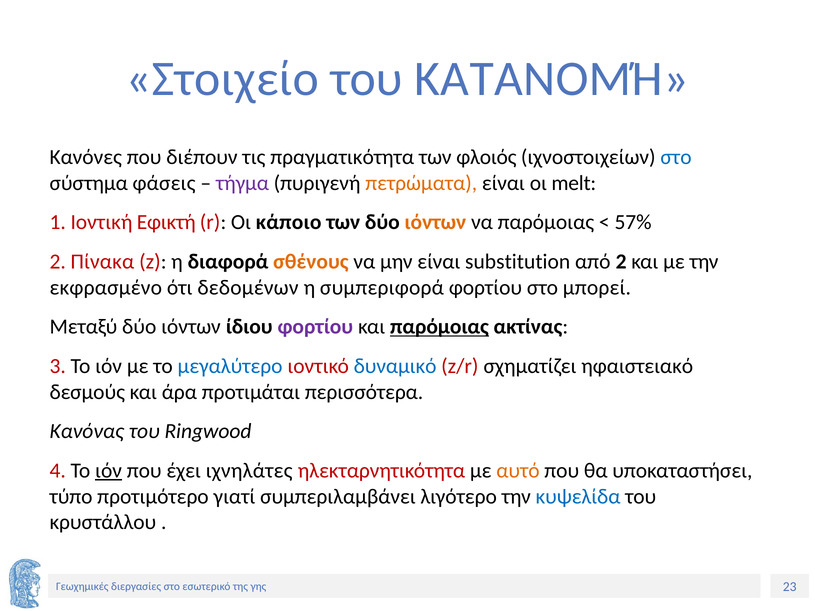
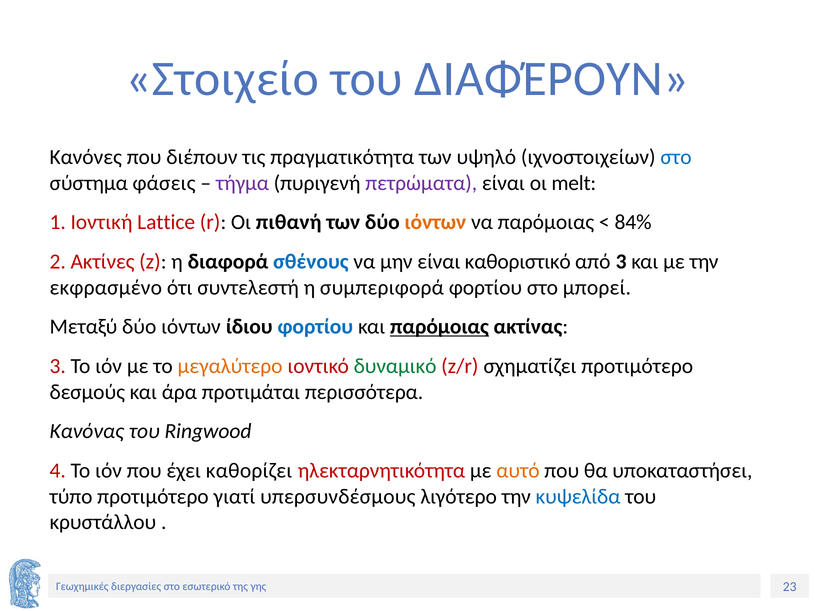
ΚΑΤΑΝΟΜΉ: ΚΑΤΑΝΟΜΉ -> ΔΙΑΦΈΡΟΥΝ
φλοιός: φλοιός -> υψηλό
πετρώματα colour: orange -> purple
Εφικτή: Εφικτή -> Lattice
κάποιο: κάποιο -> πιθανή
57%: 57% -> 84%
Πίνακα: Πίνακα -> Ακτίνες
σθένους colour: orange -> blue
substitution: substitution -> καθοριστικό
από 2: 2 -> 3
δεδομένων: δεδομένων -> συντελεστή
φορτίου at (315, 327) colour: purple -> blue
μεγαλύτερο colour: blue -> orange
δυναμικό colour: blue -> green
σχηματίζει ηφαιστειακό: ηφαιστειακό -> προτιμότερο
ιόν at (109, 471) underline: present -> none
ιχνηλάτες: ιχνηλάτες -> καθορίζει
συμπεριλαμβάνει: συμπεριλαμβάνει -> υπερσυνδέσμους
